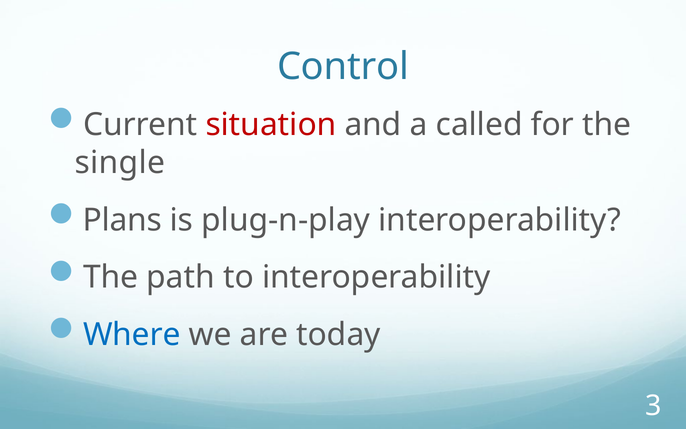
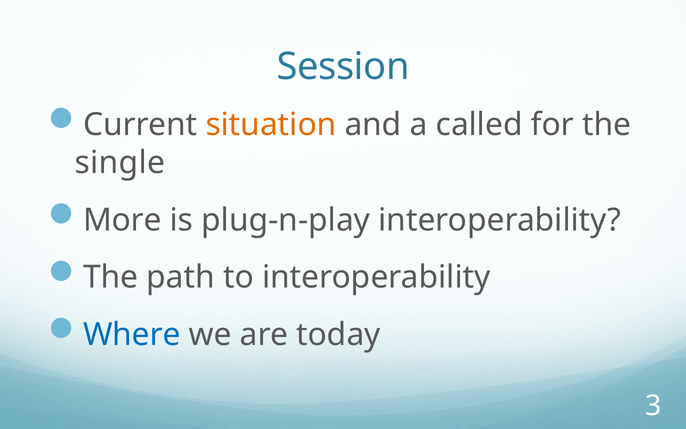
Control: Control -> Session
situation colour: red -> orange
Plans: Plans -> More
